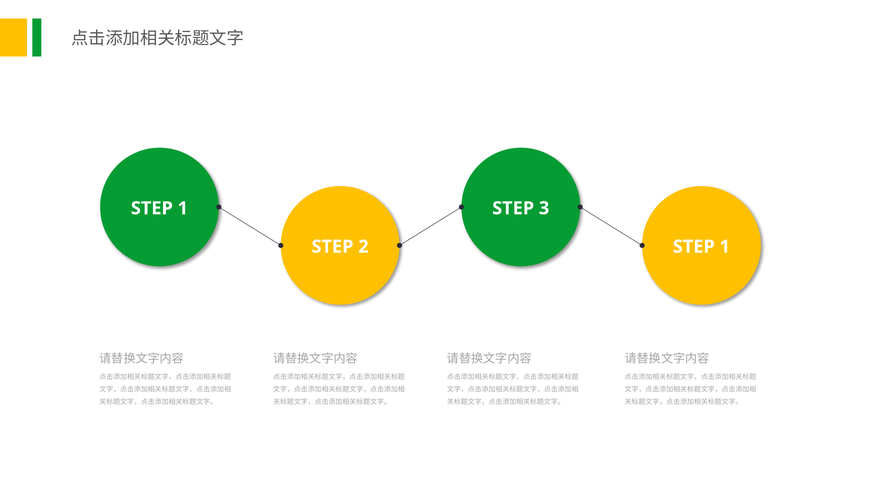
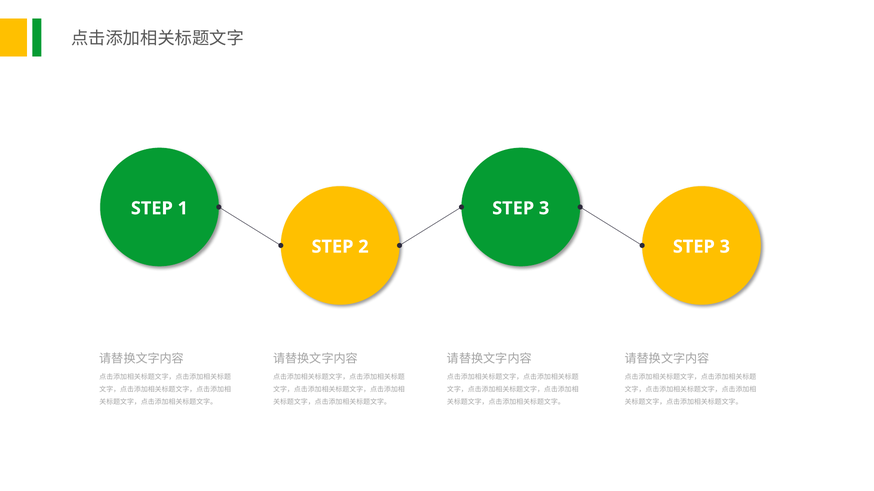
1 at (725, 247): 1 -> 3
